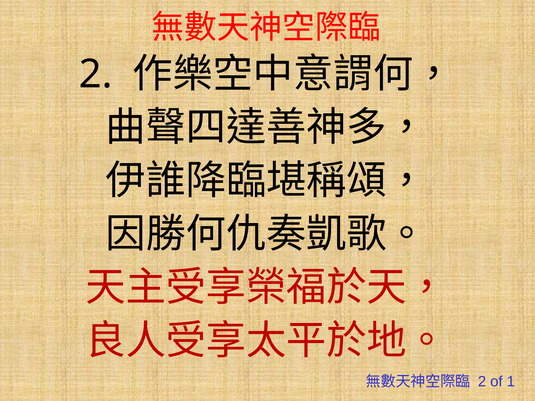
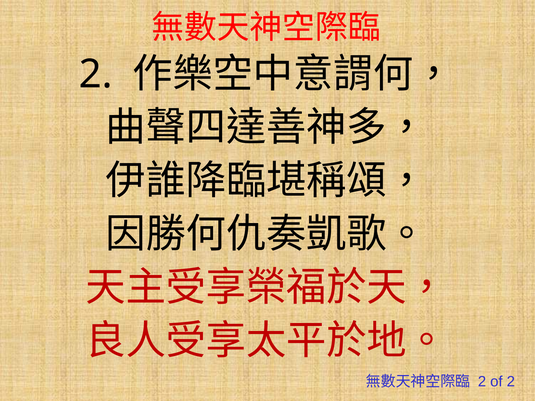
of 1: 1 -> 2
